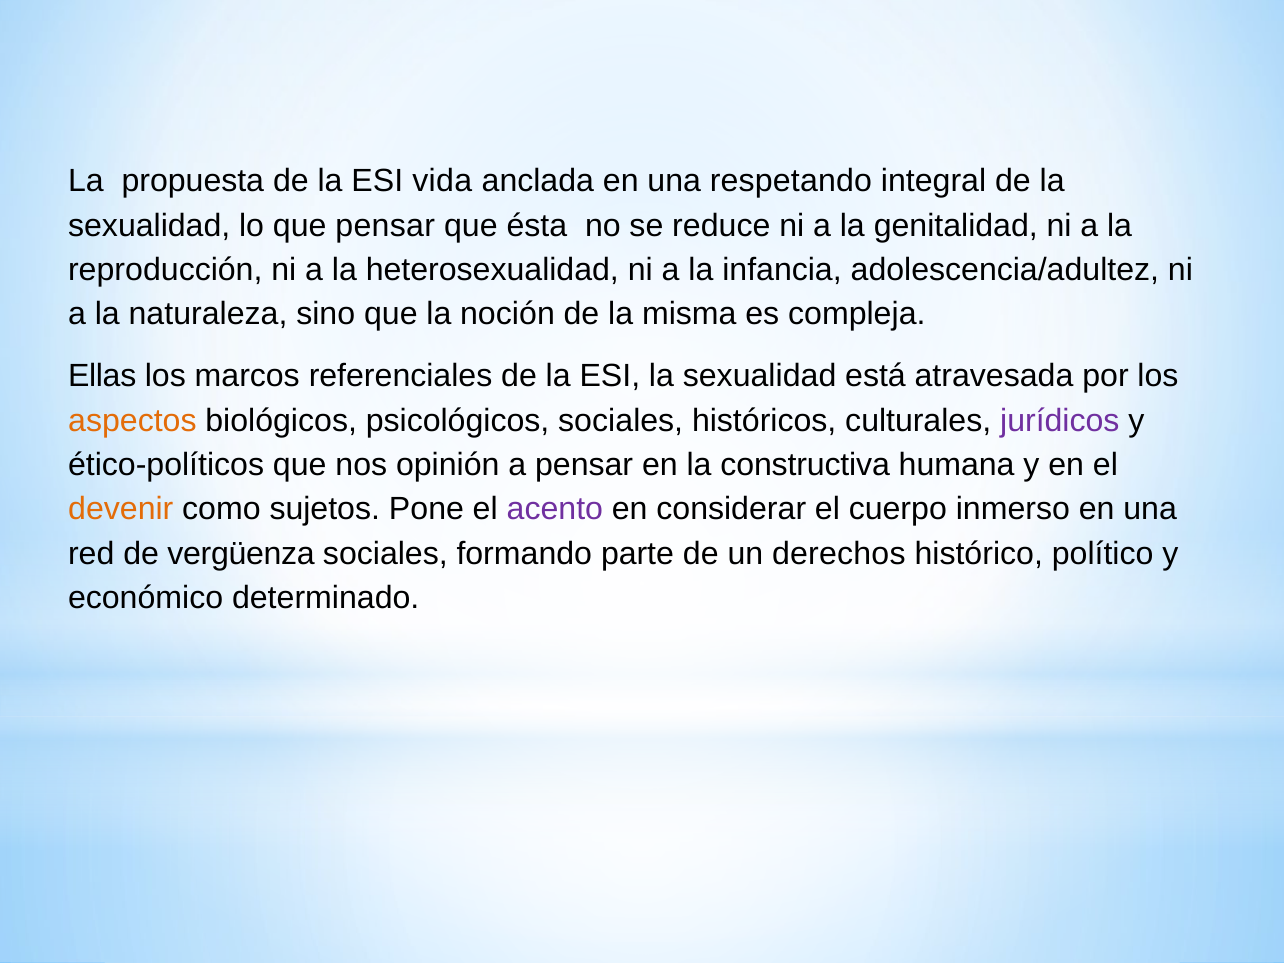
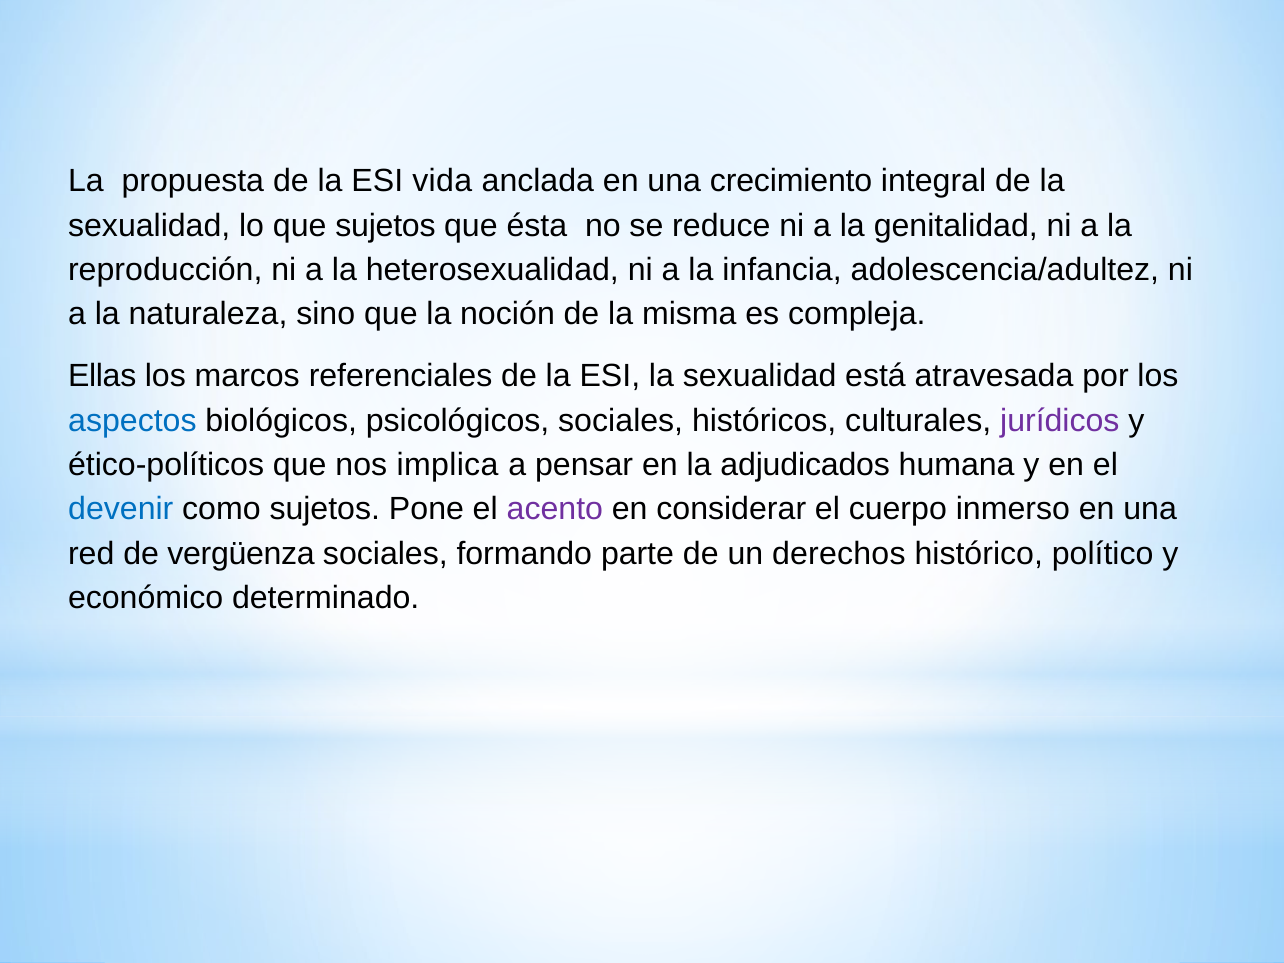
respetando: respetando -> crecimiento
que pensar: pensar -> sujetos
aspectos colour: orange -> blue
opinión: opinión -> implica
constructiva: constructiva -> adjudicados
devenir colour: orange -> blue
